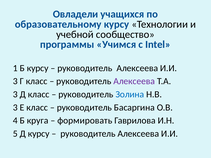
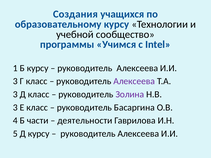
Овладели: Овладели -> Создания
Золина colour: blue -> purple
круга: круга -> части
формировать: формировать -> деятельности
